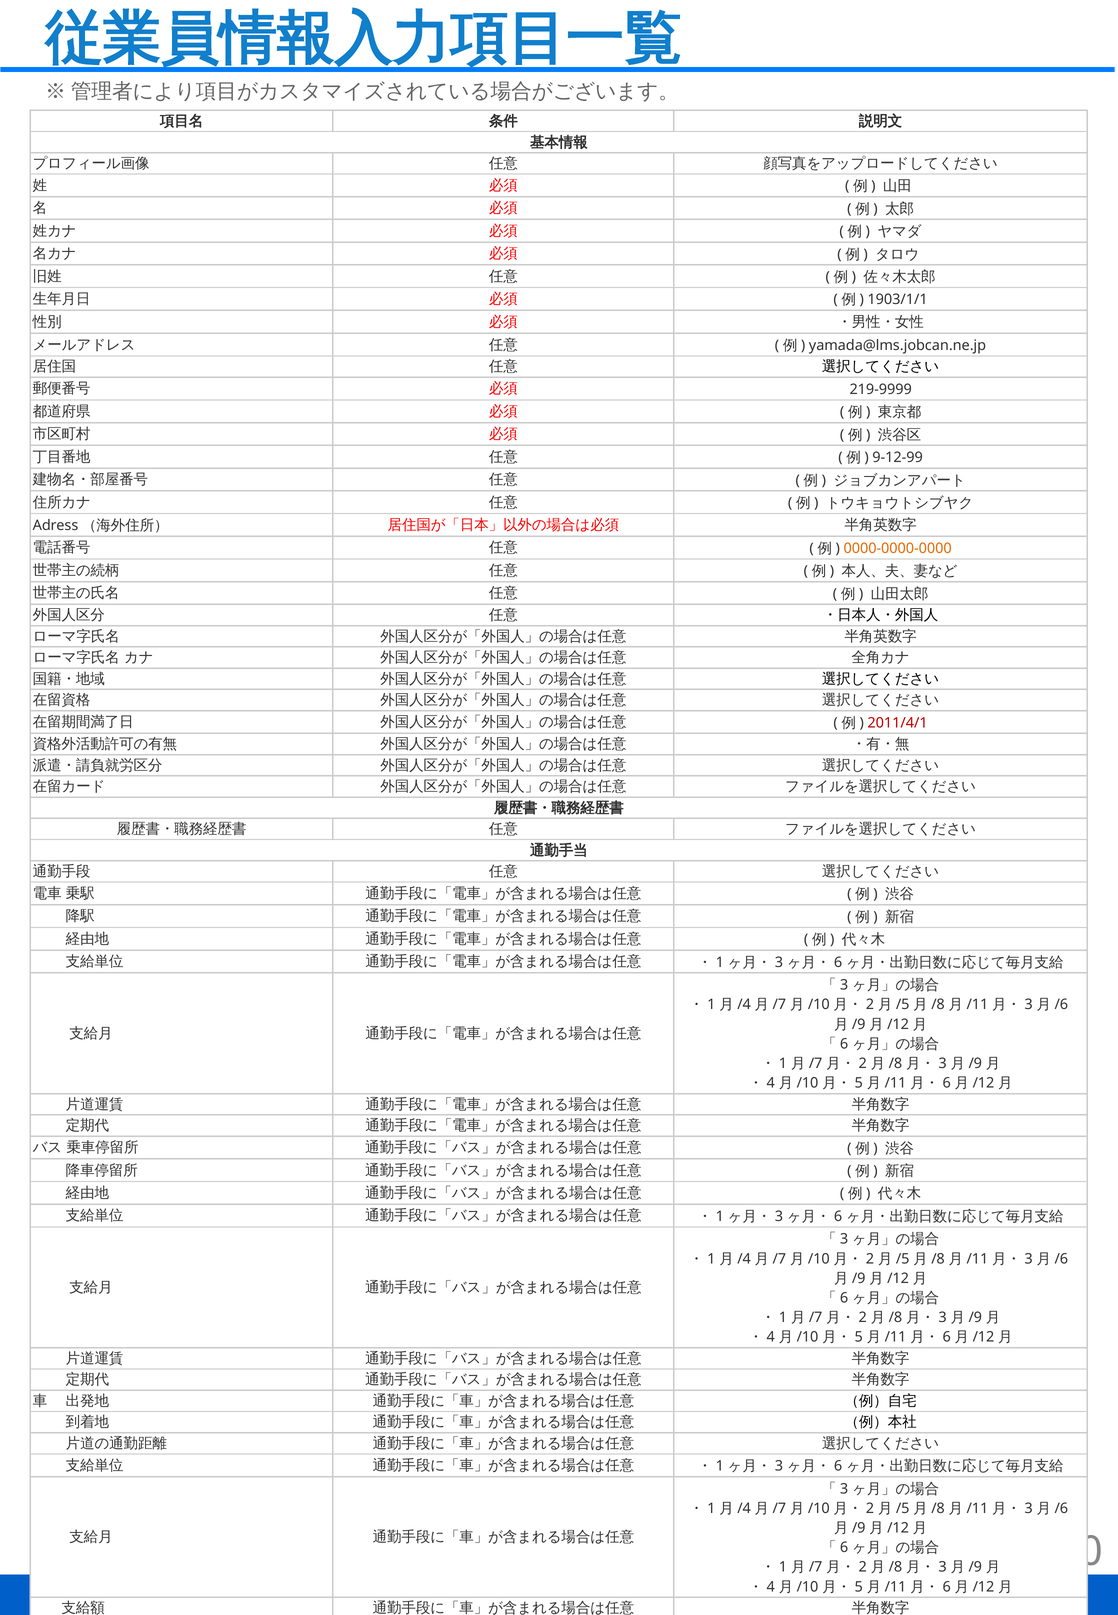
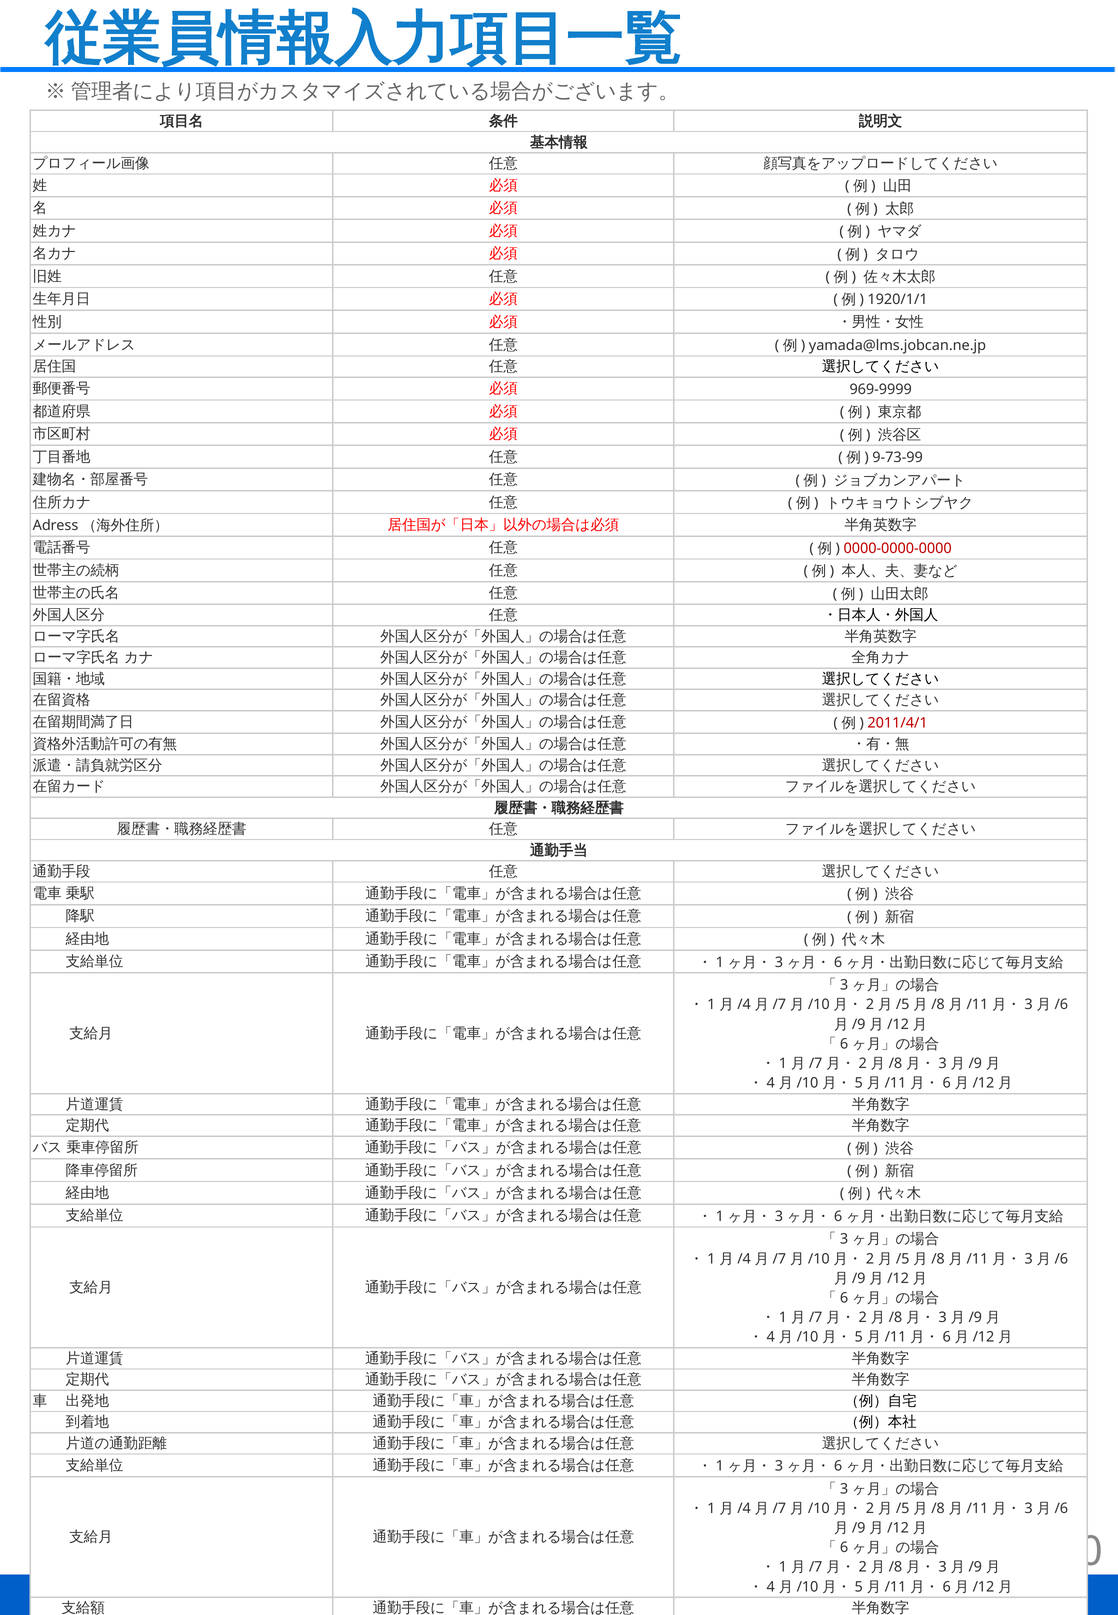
1903/1/1: 1903/1/1 -> 1920/1/1
219-9999: 219-9999 -> 969-9999
9-12-99: 9-12-99 -> 9-73-99
0000-0000-0000 colour: orange -> red
